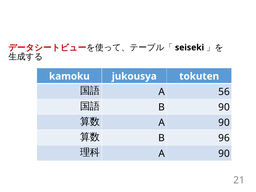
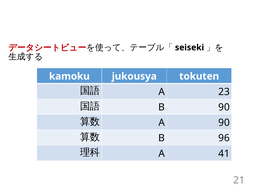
56: 56 -> 23
90 at (224, 154): 90 -> 41
